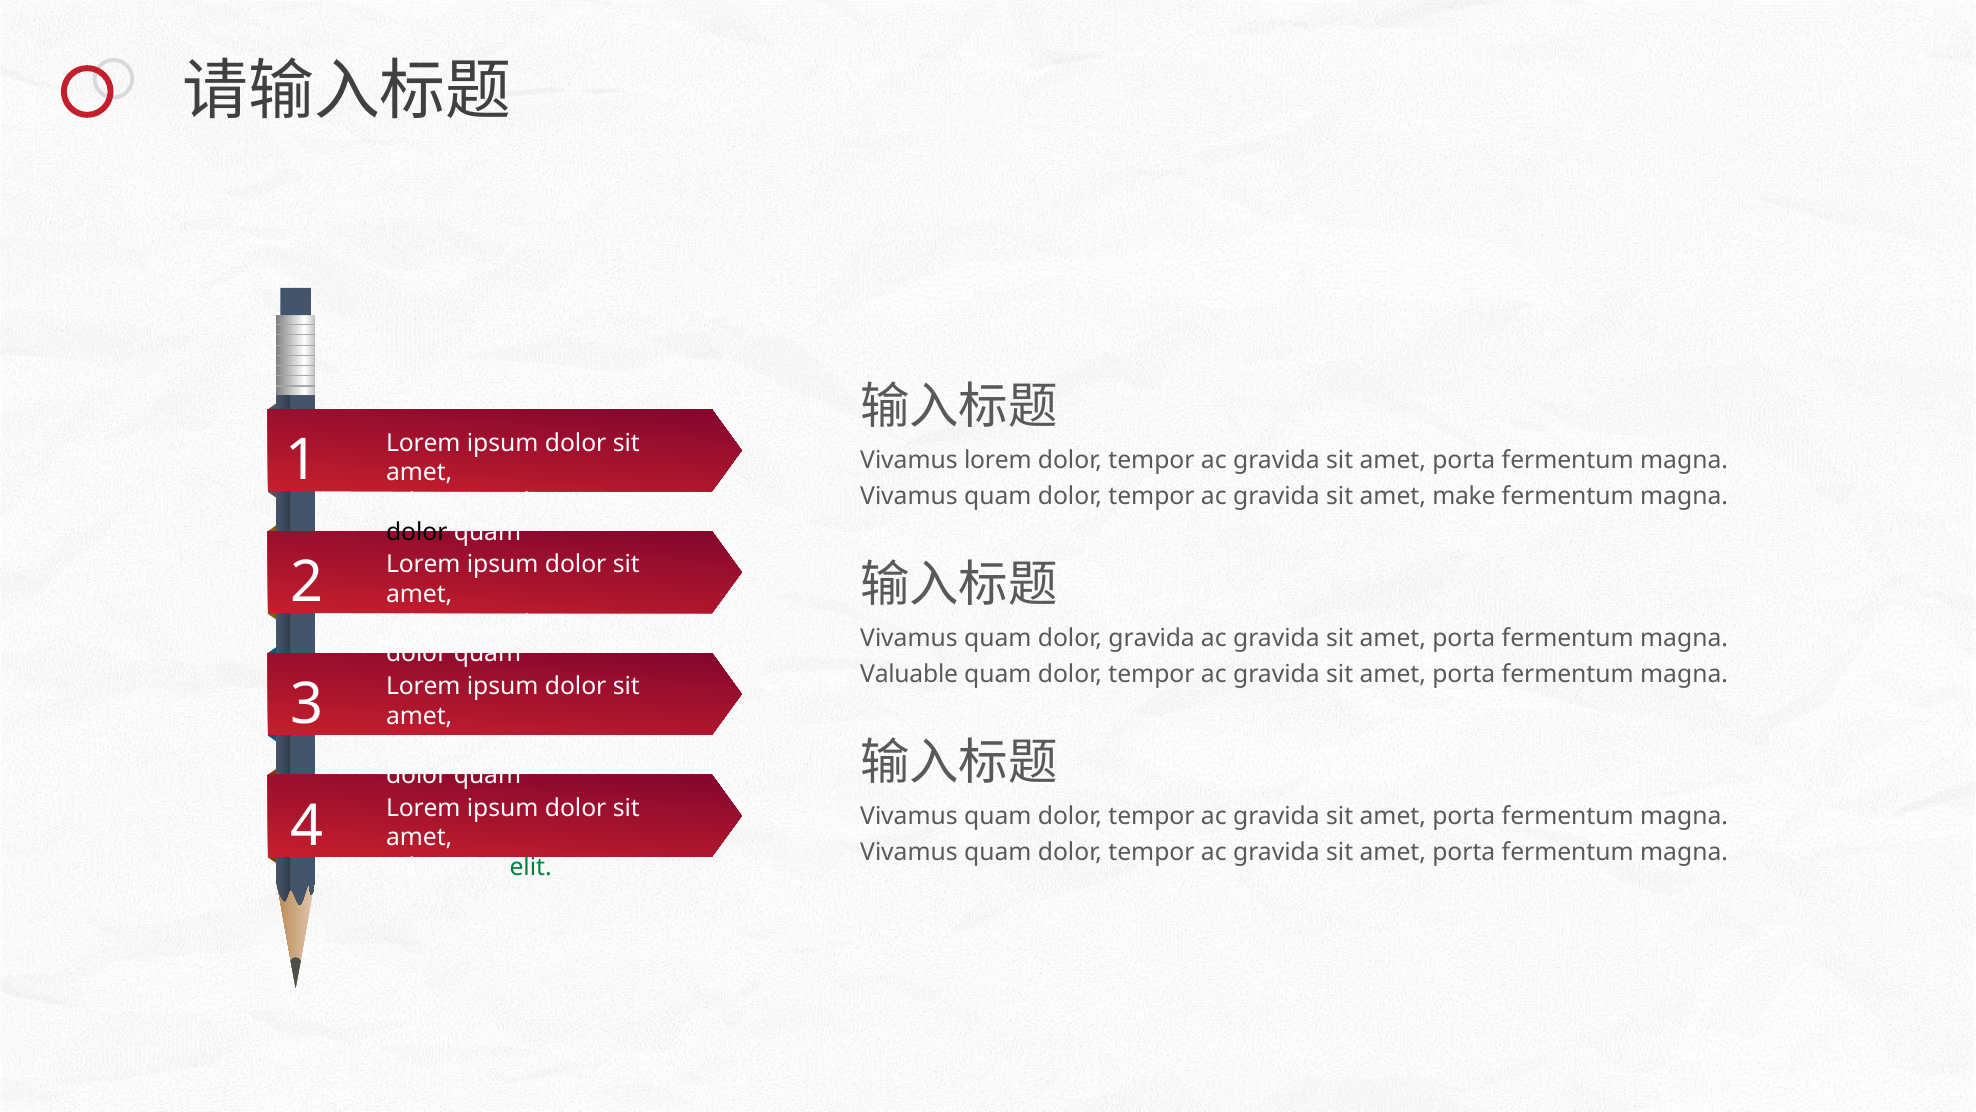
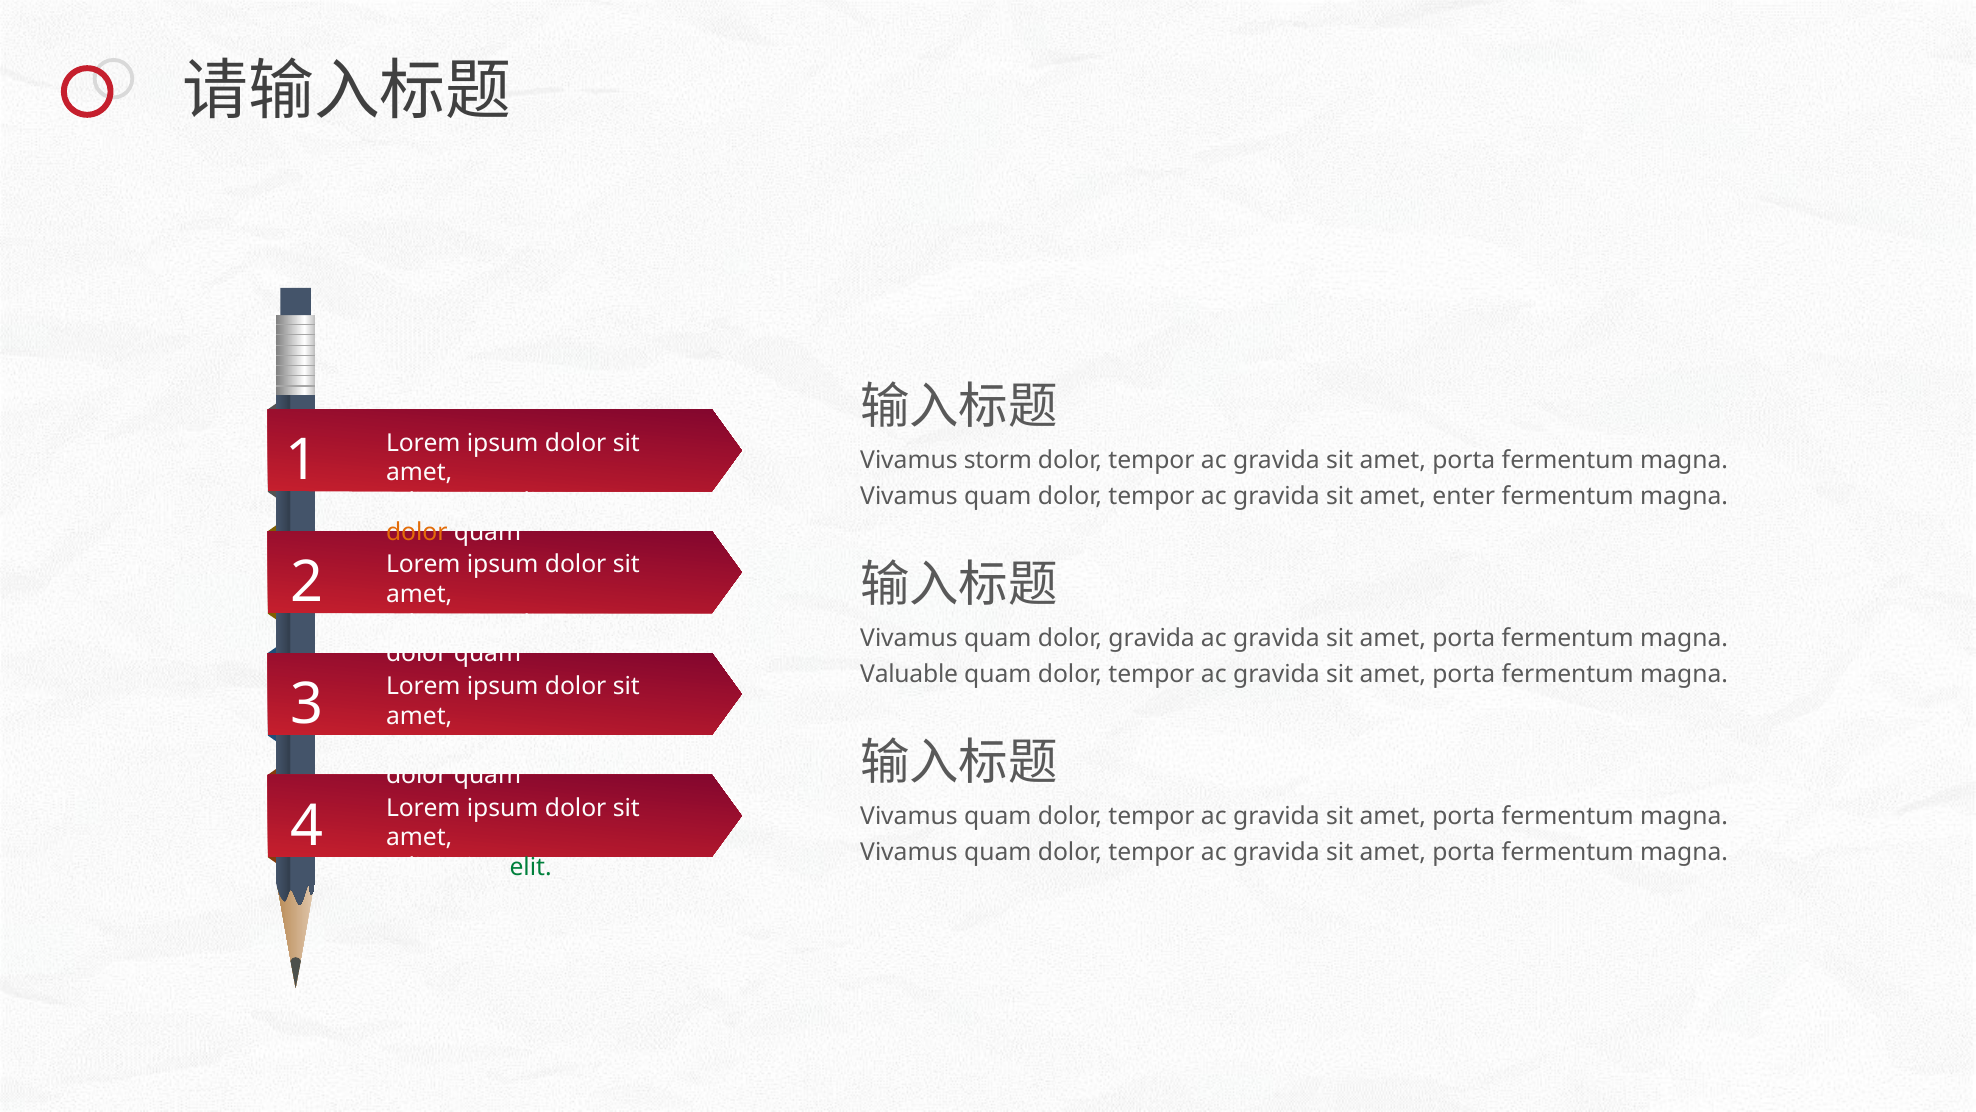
Vivamus lorem: lorem -> storm
make: make -> enter
dolor at (417, 532) colour: black -> orange
